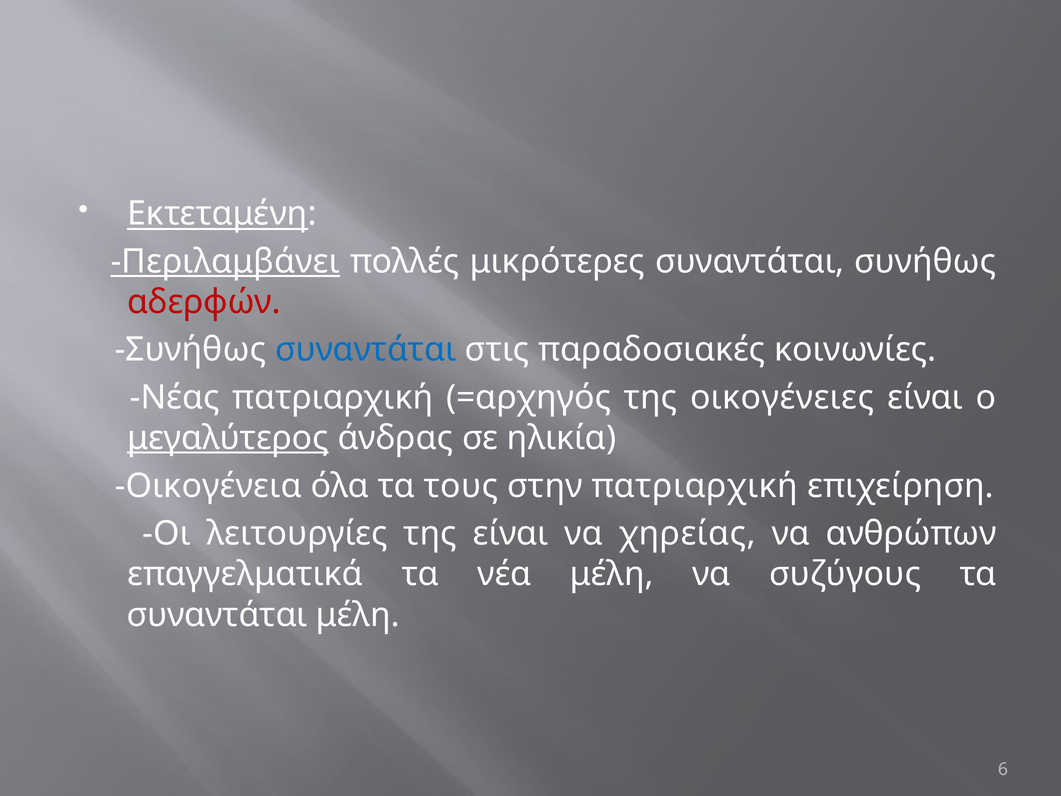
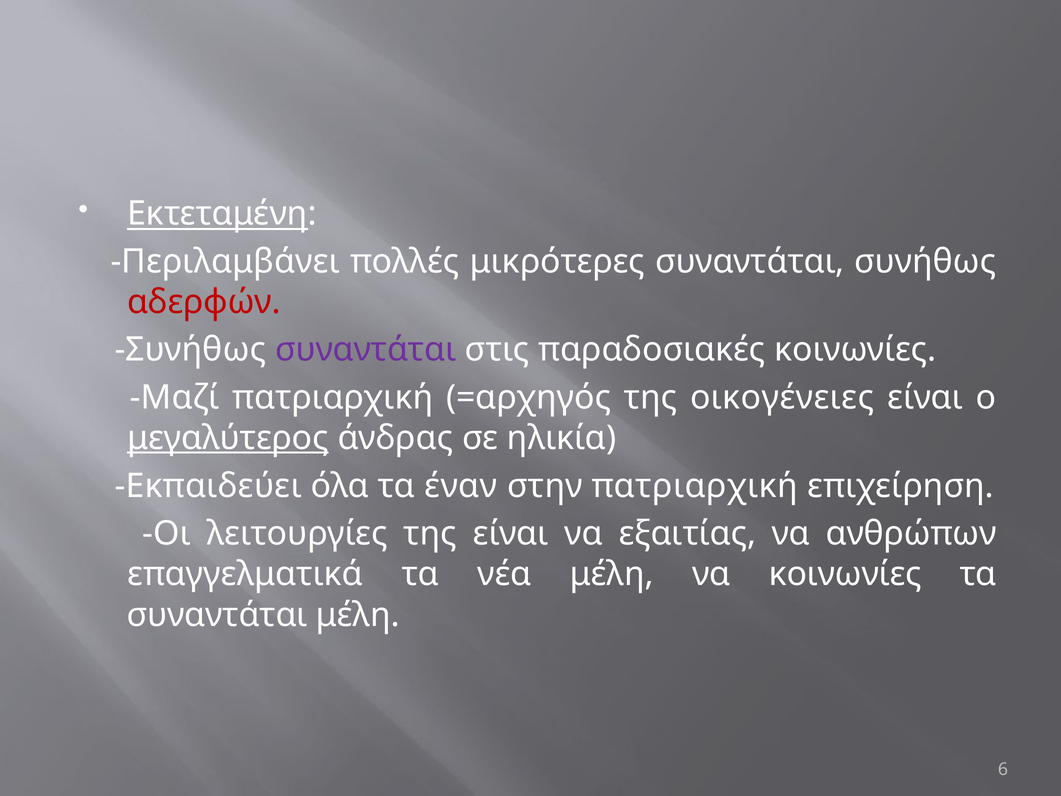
Περιλαμβάνει underline: present -> none
συναντάται at (366, 350) colour: blue -> purple
Νέας: Νέας -> Μαζί
Οικογένεια: Οικογένεια -> Εκπαιδεύει
τους: τους -> έναν
χηρείας: χηρείας -> εξαιτίας
να συζύγους: συζύγους -> κοινωνίες
